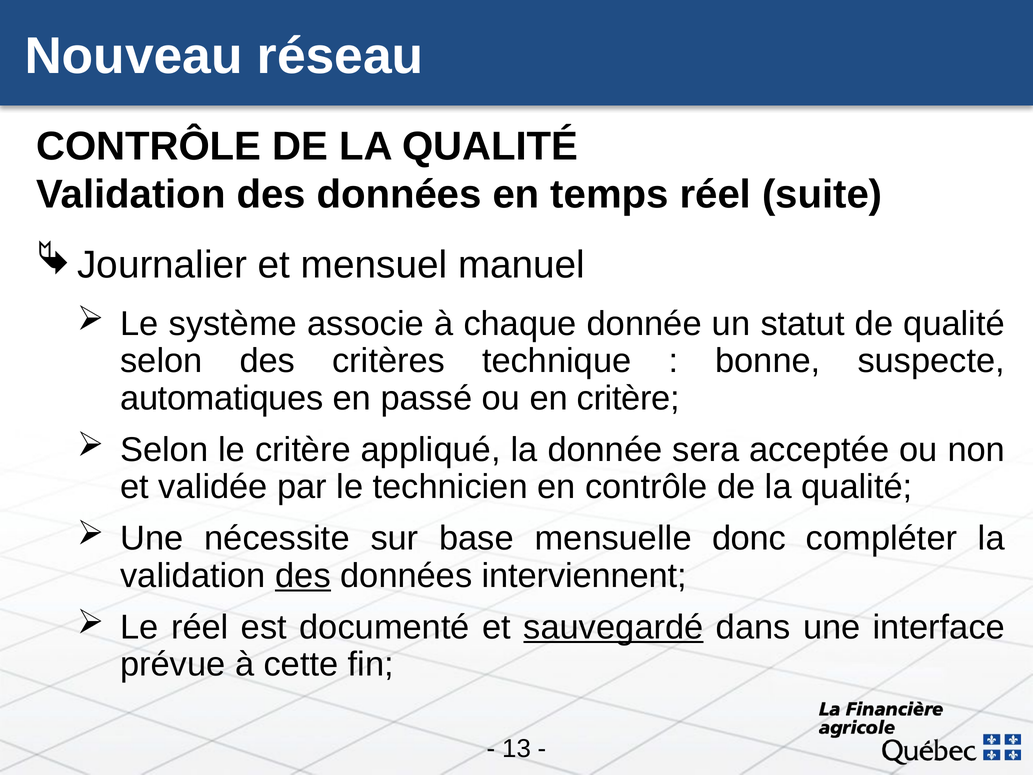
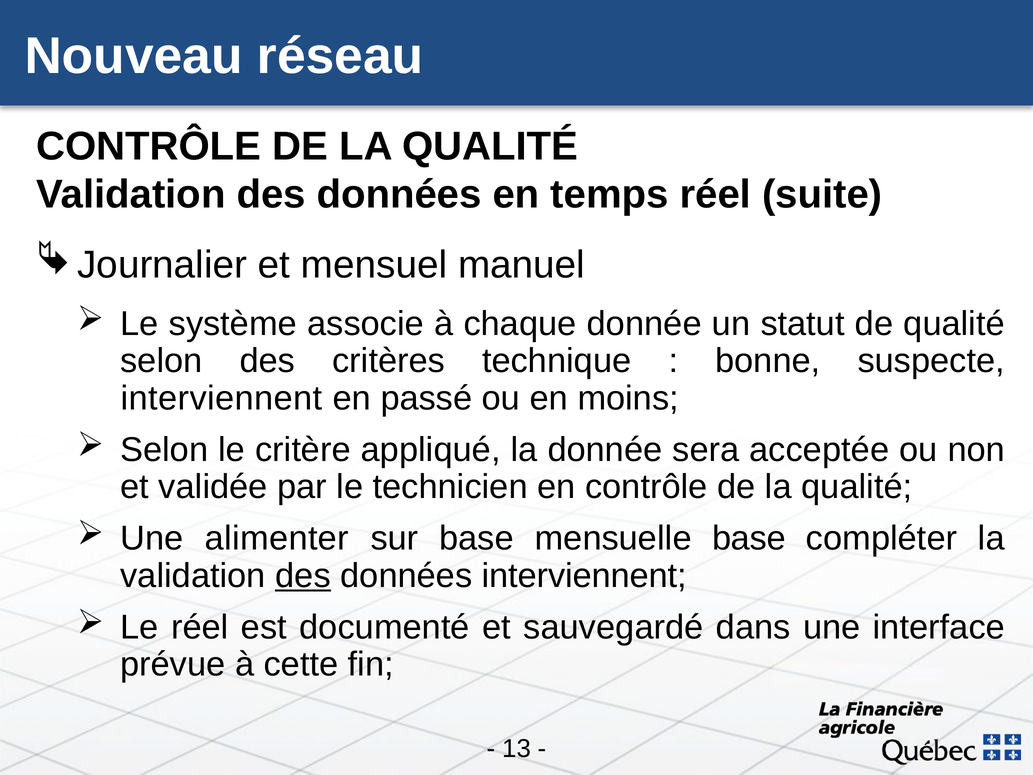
automatiques at (222, 398): automatiques -> interviennent
en critère: critère -> moins
nécessite: nécessite -> alimenter
mensuelle donc: donc -> base
sauvegardé underline: present -> none
